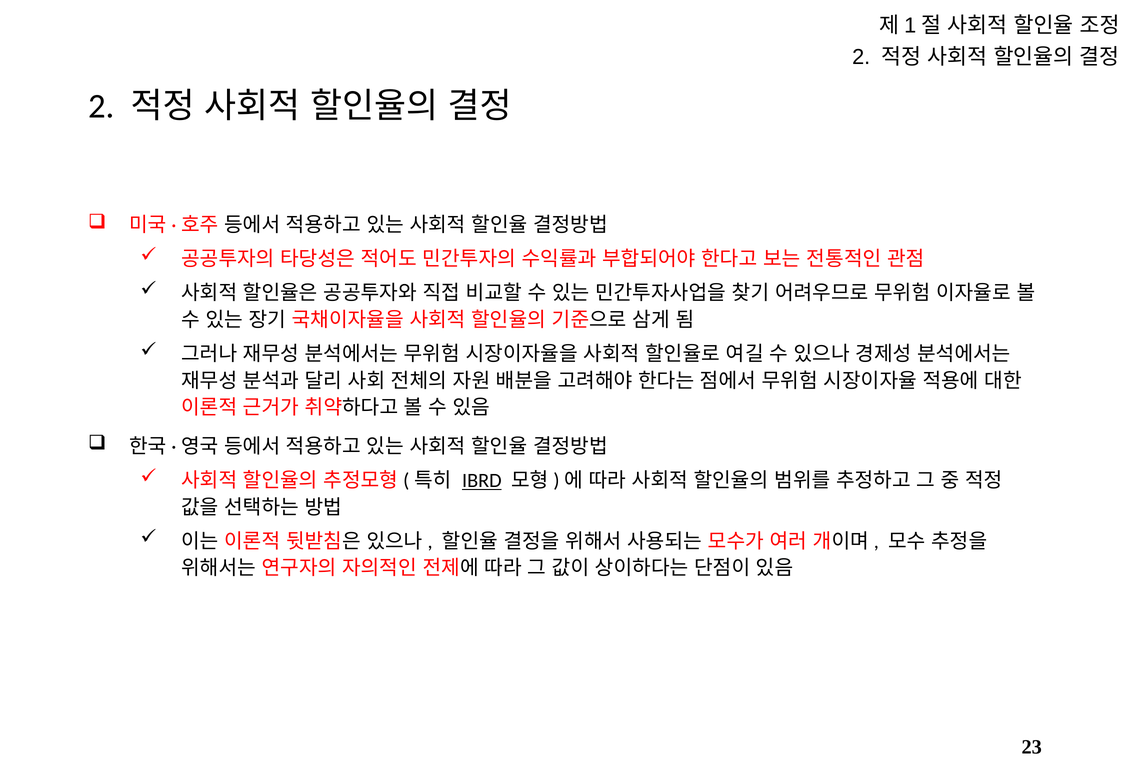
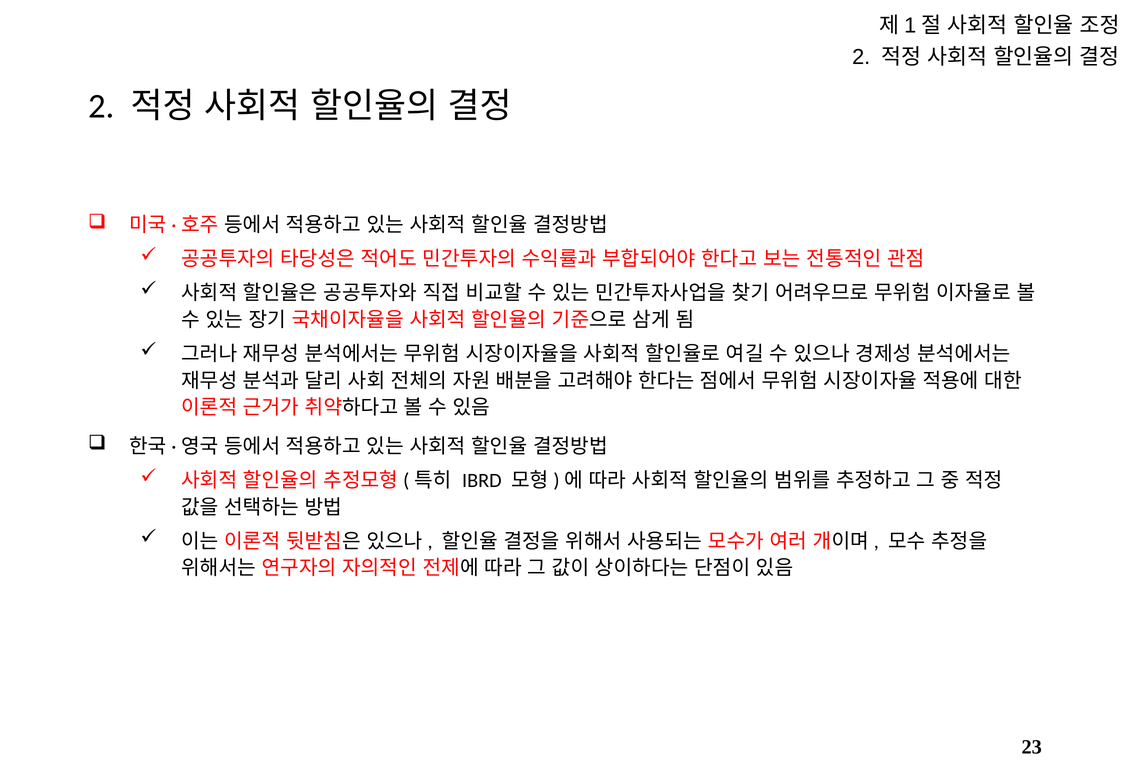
IBRD underline: present -> none
